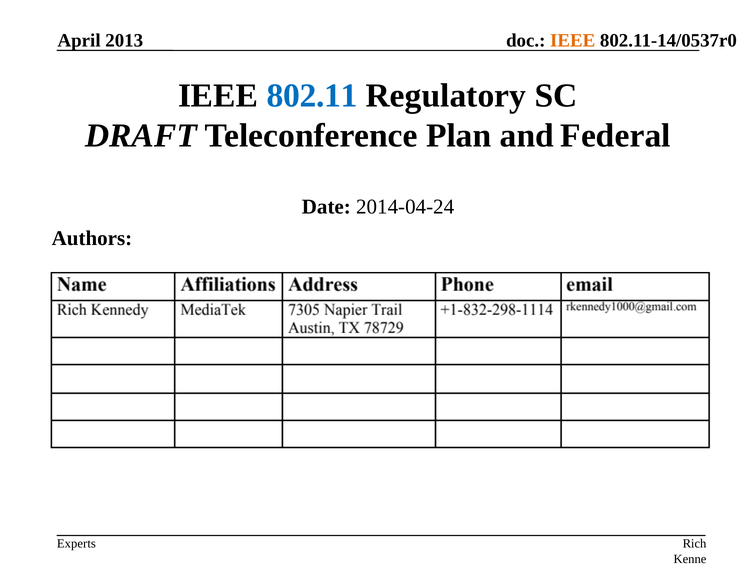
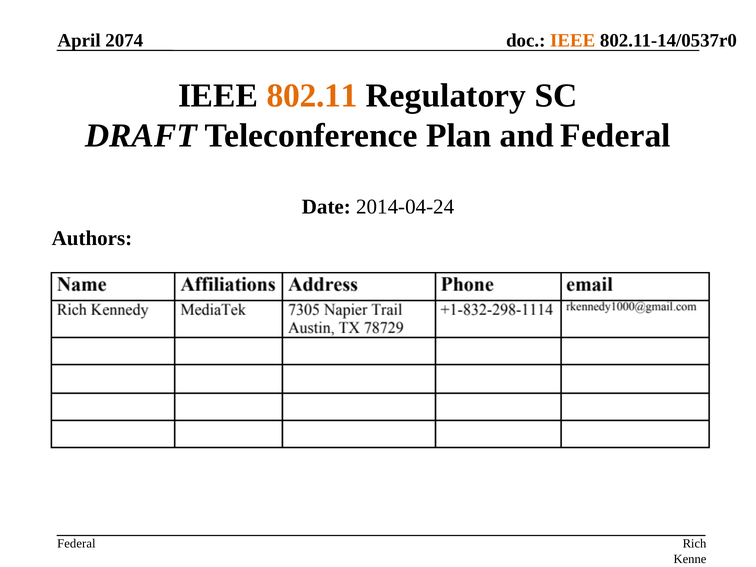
2013: 2013 -> 2074
802.11 colour: blue -> orange
Experts at (76, 544): Experts -> Federal
